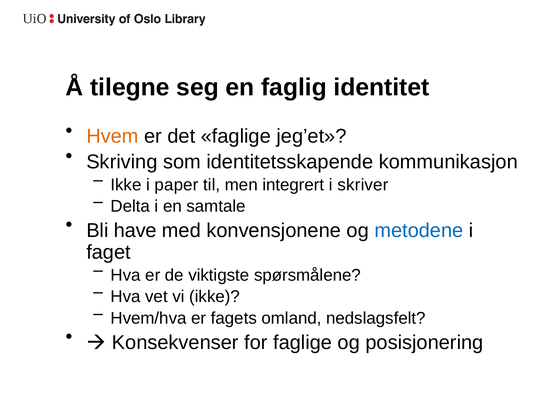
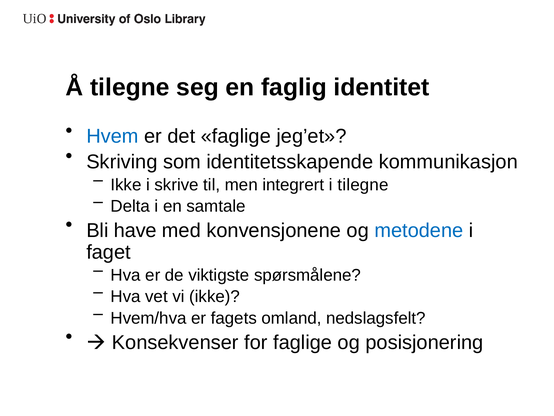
Hvem colour: orange -> blue
paper: paper -> skrive
i skriver: skriver -> tilegne
